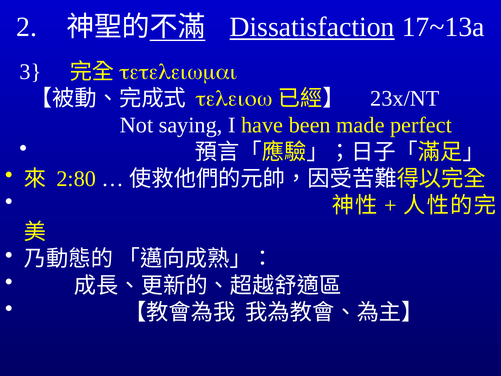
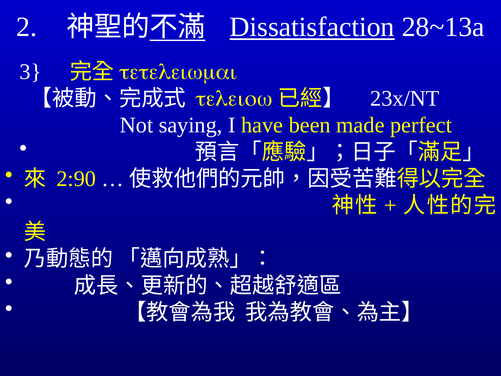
17~13a: 17~13a -> 28~13a
2:80: 2:80 -> 2:90
